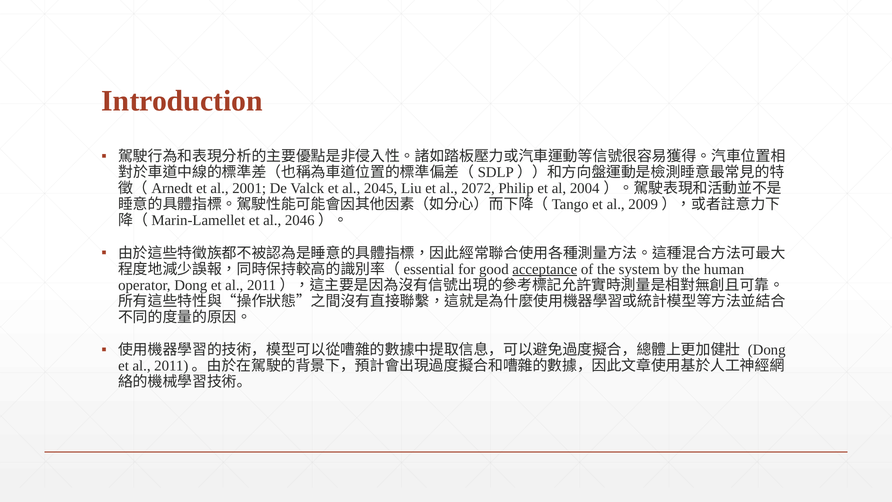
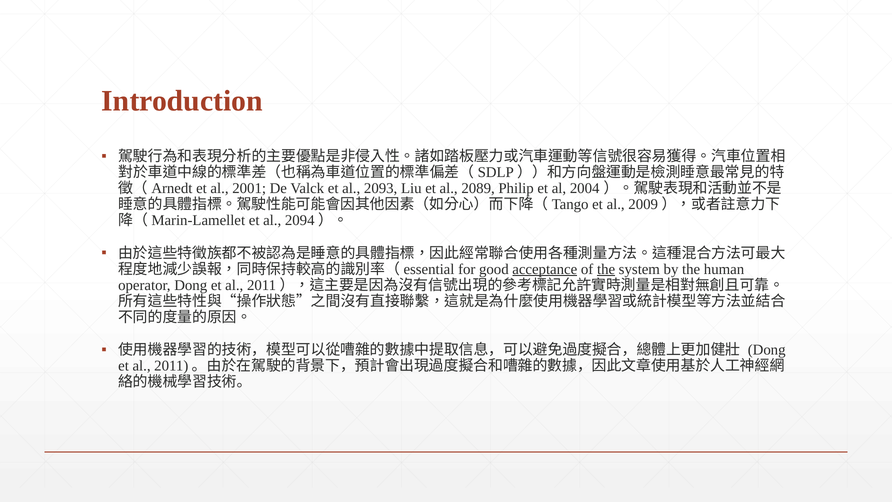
2045: 2045 -> 2093
2072: 2072 -> 2089
2046: 2046 -> 2094
the at (606, 269) underline: none -> present
